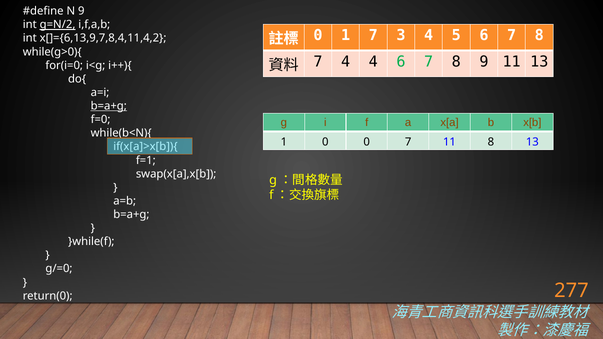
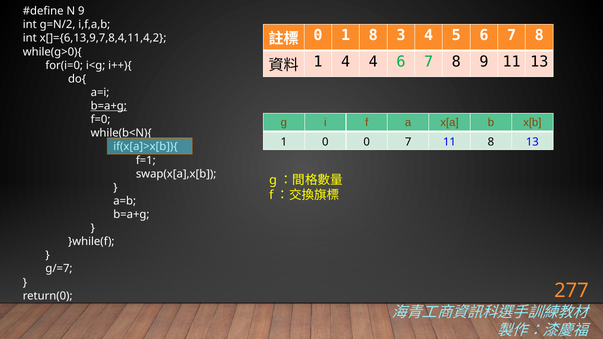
g=N/2 underline: present -> none
1 7: 7 -> 8
7 at (318, 62): 7 -> 1
g/=0: g/=0 -> g/=7
